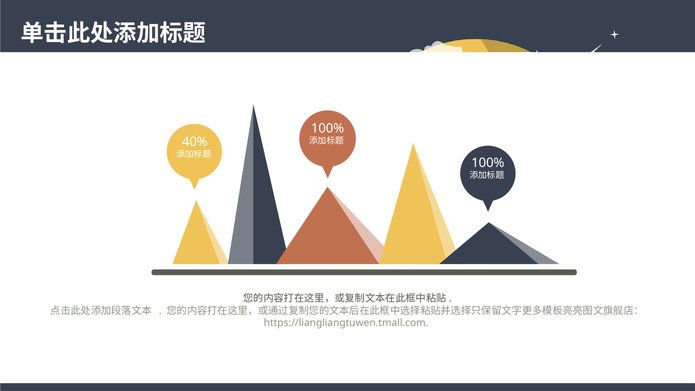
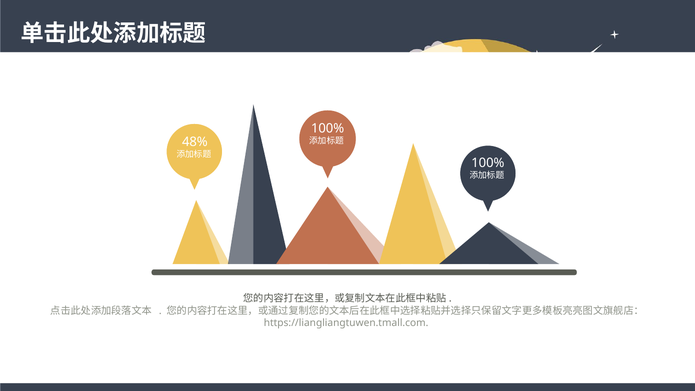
40%: 40% -> 48%
